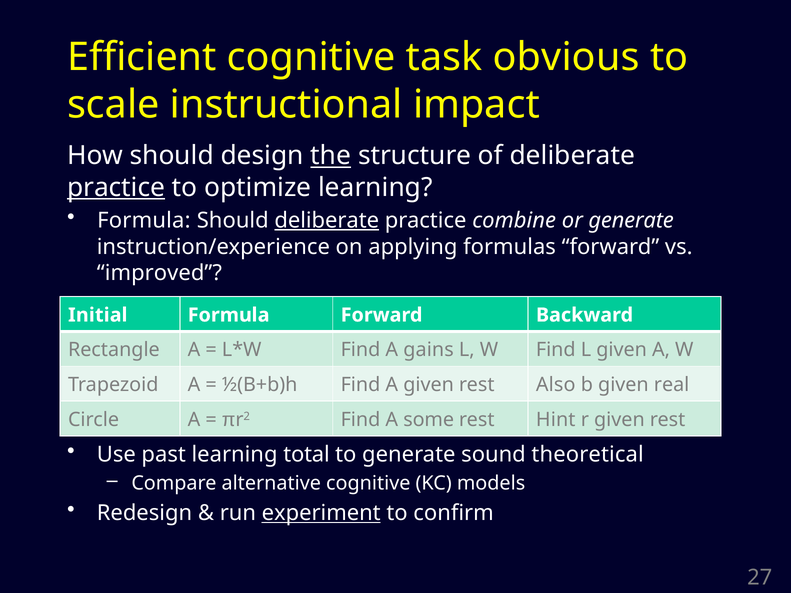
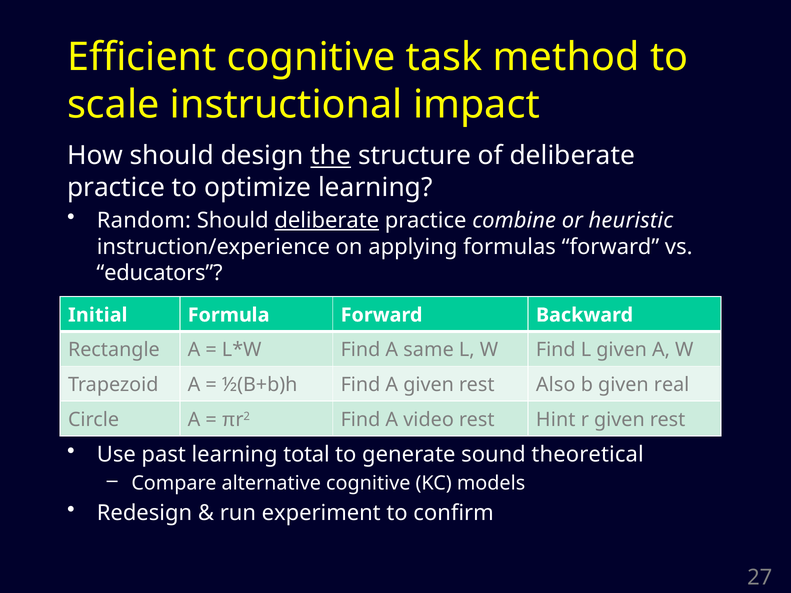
obvious: obvious -> method
practice at (116, 187) underline: present -> none
Formula at (144, 221): Formula -> Random
or generate: generate -> heuristic
improved: improved -> educators
gains: gains -> same
some: some -> video
experiment underline: present -> none
